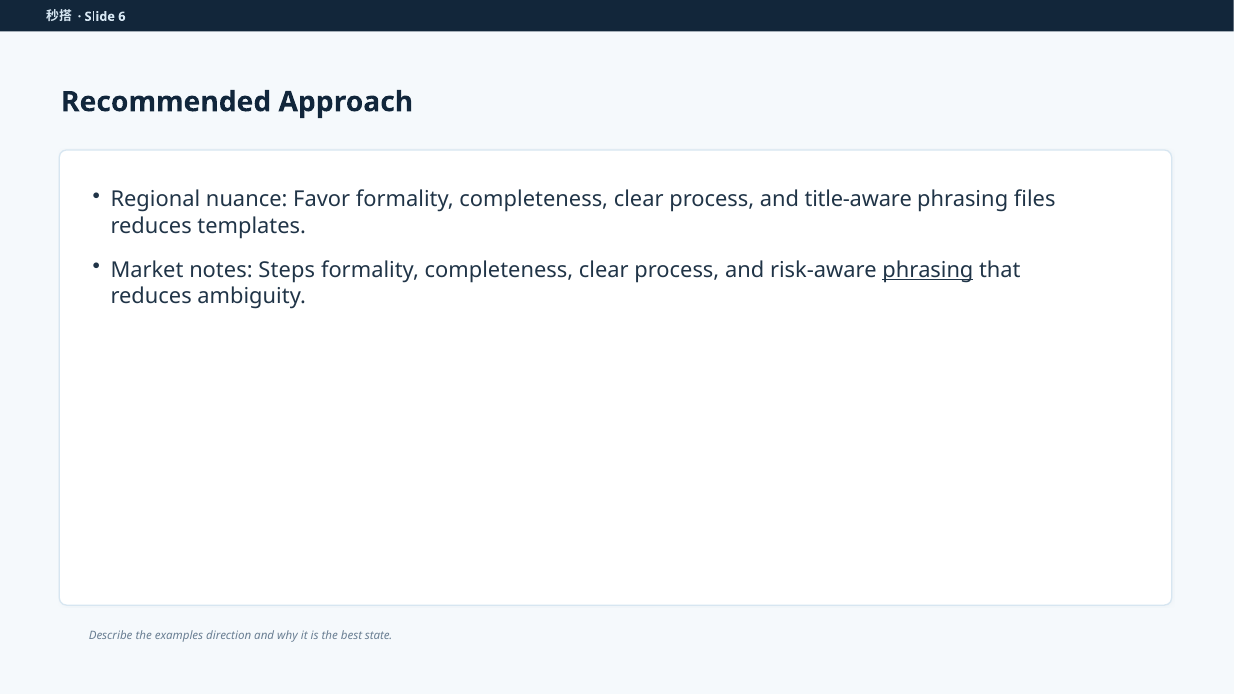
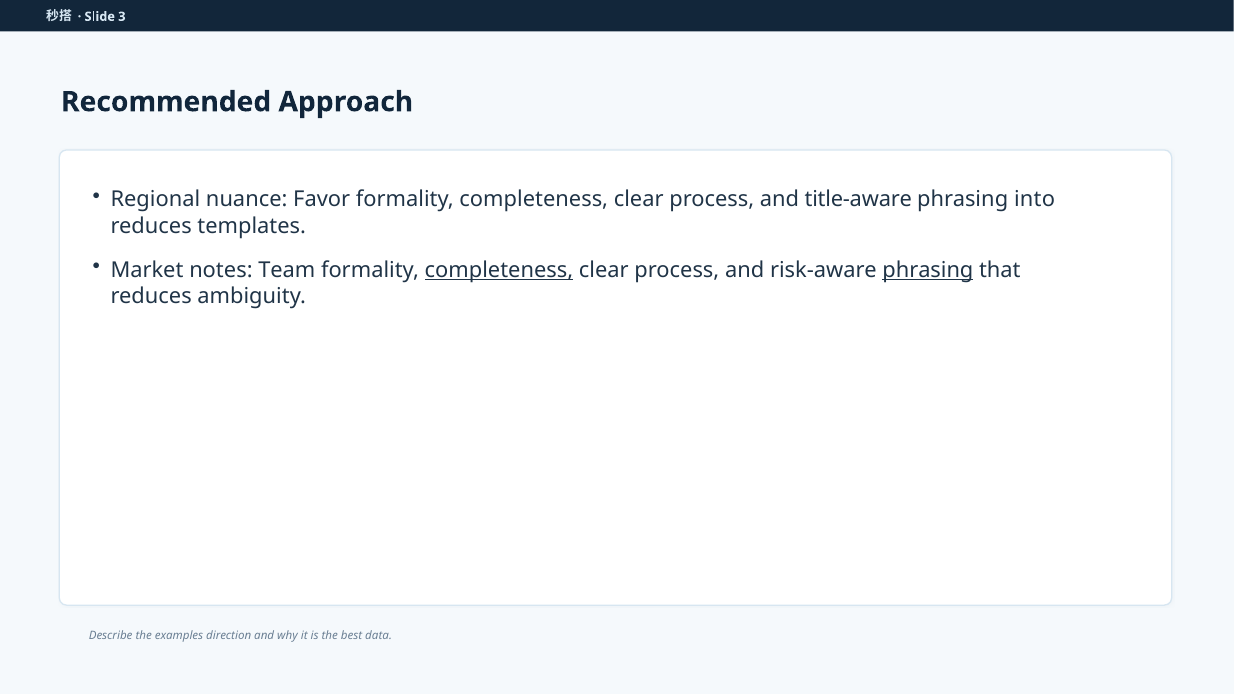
6: 6 -> 3
files: files -> into
Steps: Steps -> Team
completeness at (499, 270) underline: none -> present
state: state -> data
